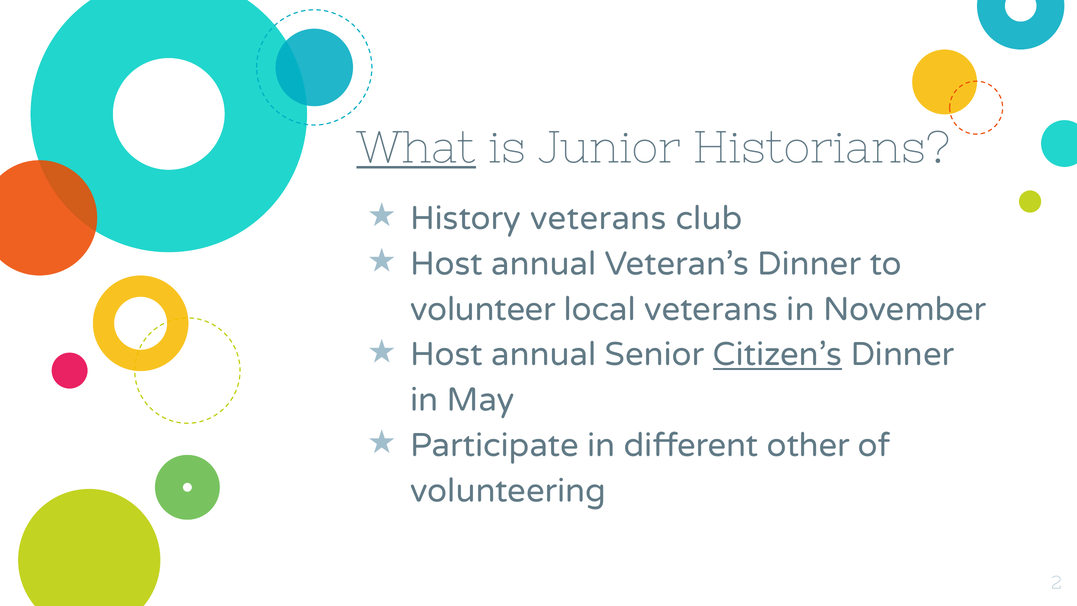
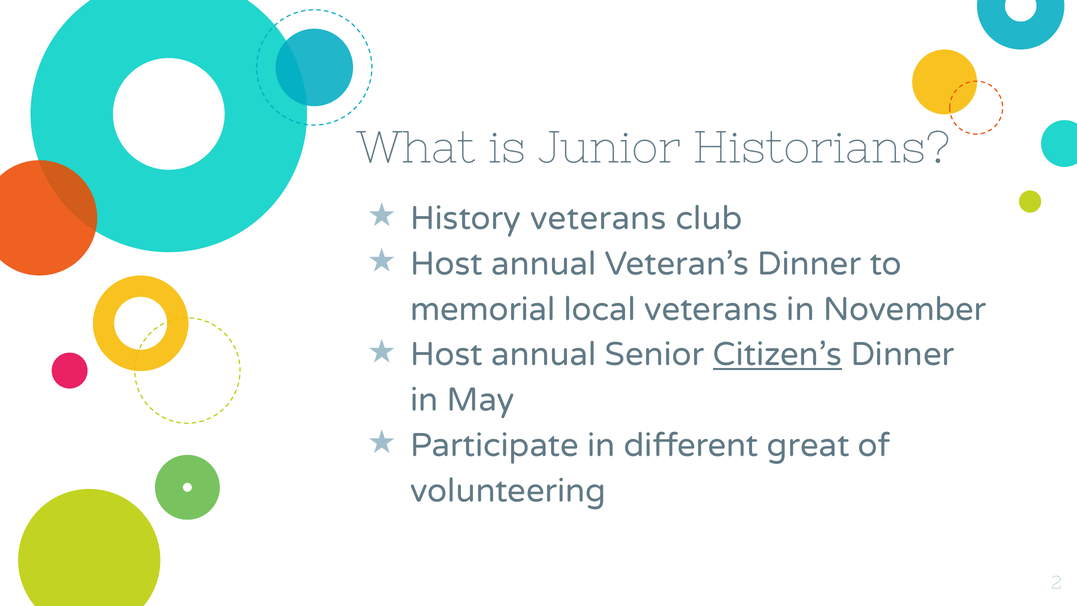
What underline: present -> none
volunteer: volunteer -> memorial
other: other -> great
